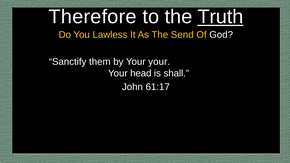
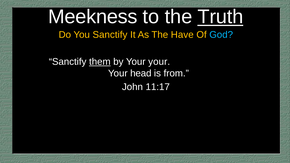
Therefore: Therefore -> Meekness
You Lawless: Lawless -> Sanctify
Send: Send -> Have
God colour: white -> light blue
them underline: none -> present
shall: shall -> from
61:17: 61:17 -> 11:17
